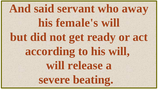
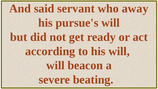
female's: female's -> pursue's
release: release -> beacon
